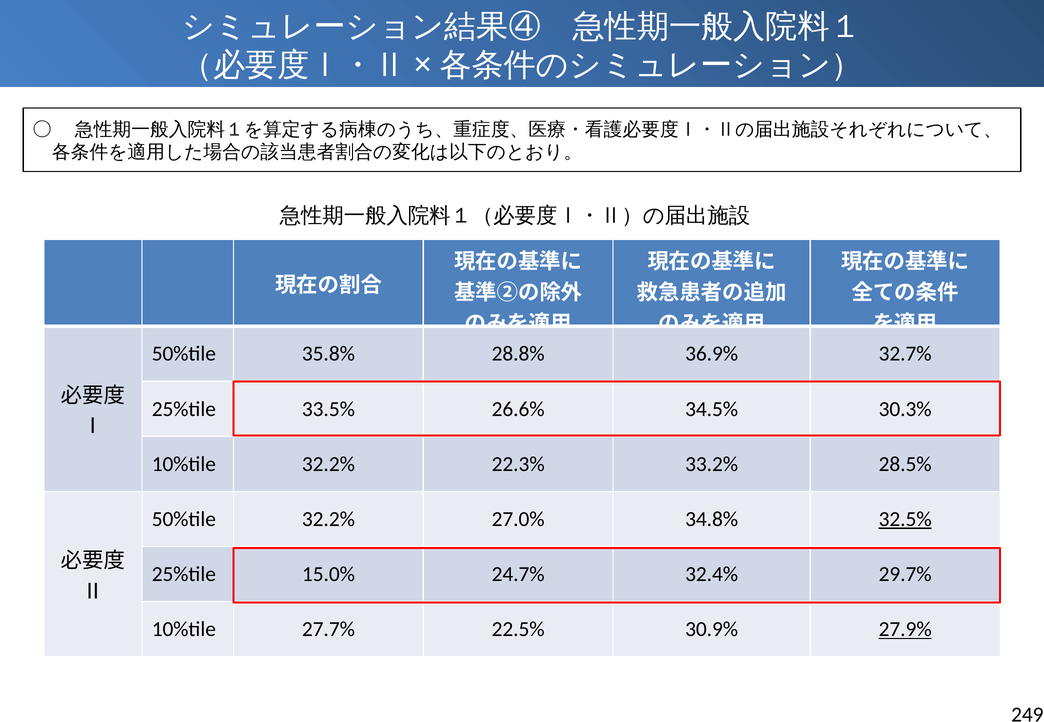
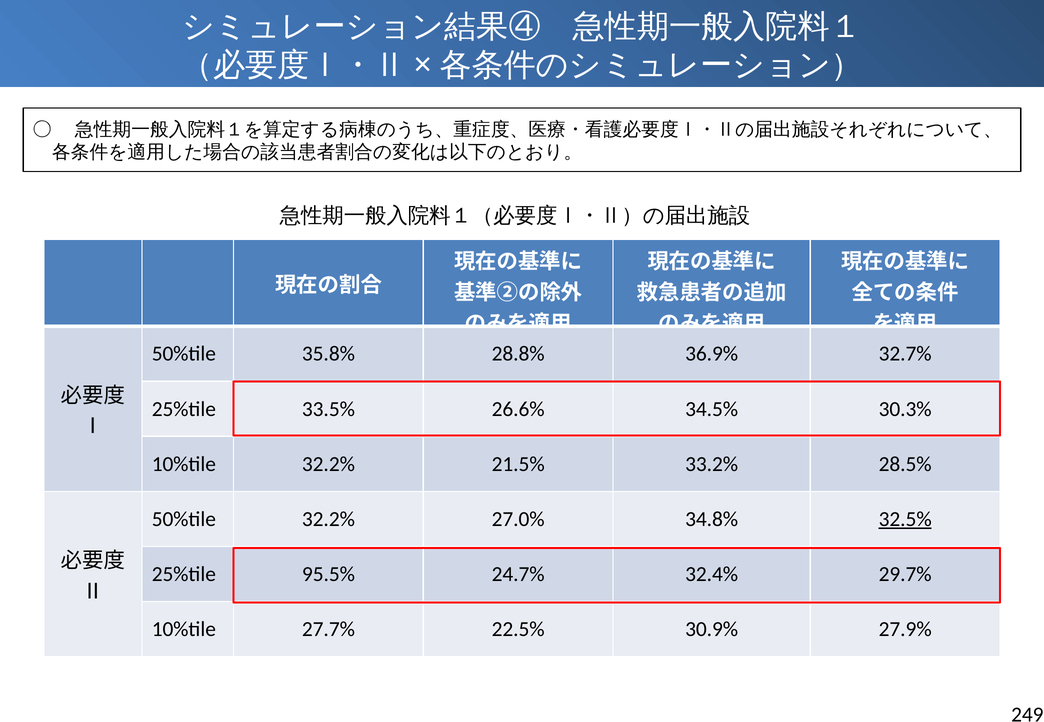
22.3%: 22.3% -> 21.5%
15.0%: 15.0% -> 95.5%
27.9% underline: present -> none
